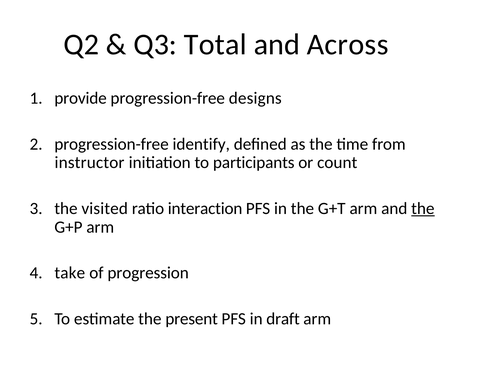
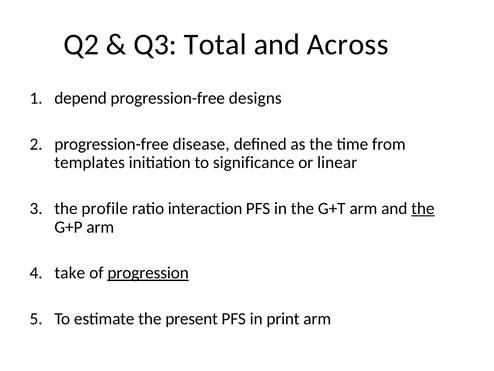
provide: provide -> depend
identify: identify -> disease
instructor: instructor -> templates
participants: participants -> significance
count: count -> linear
visited: visited -> profile
progression underline: none -> present
draft: draft -> print
